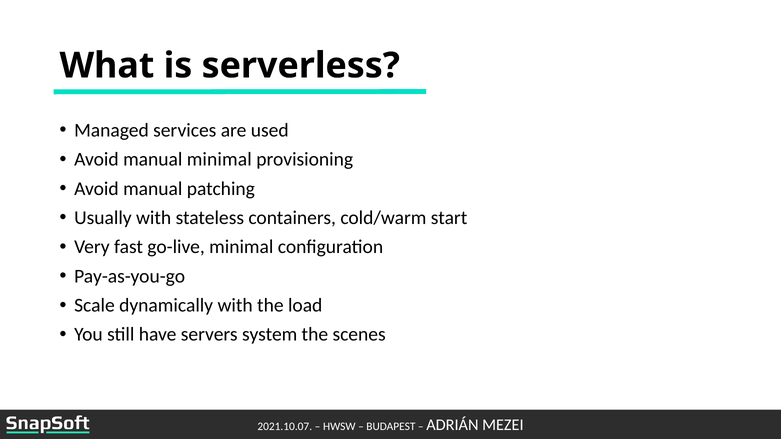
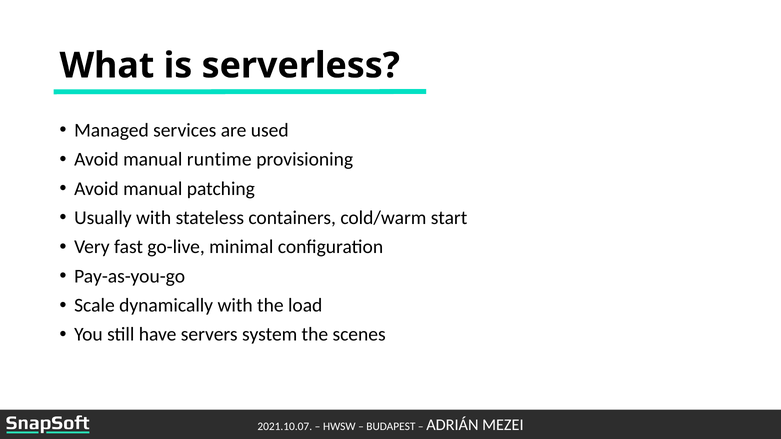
manual minimal: minimal -> runtime
